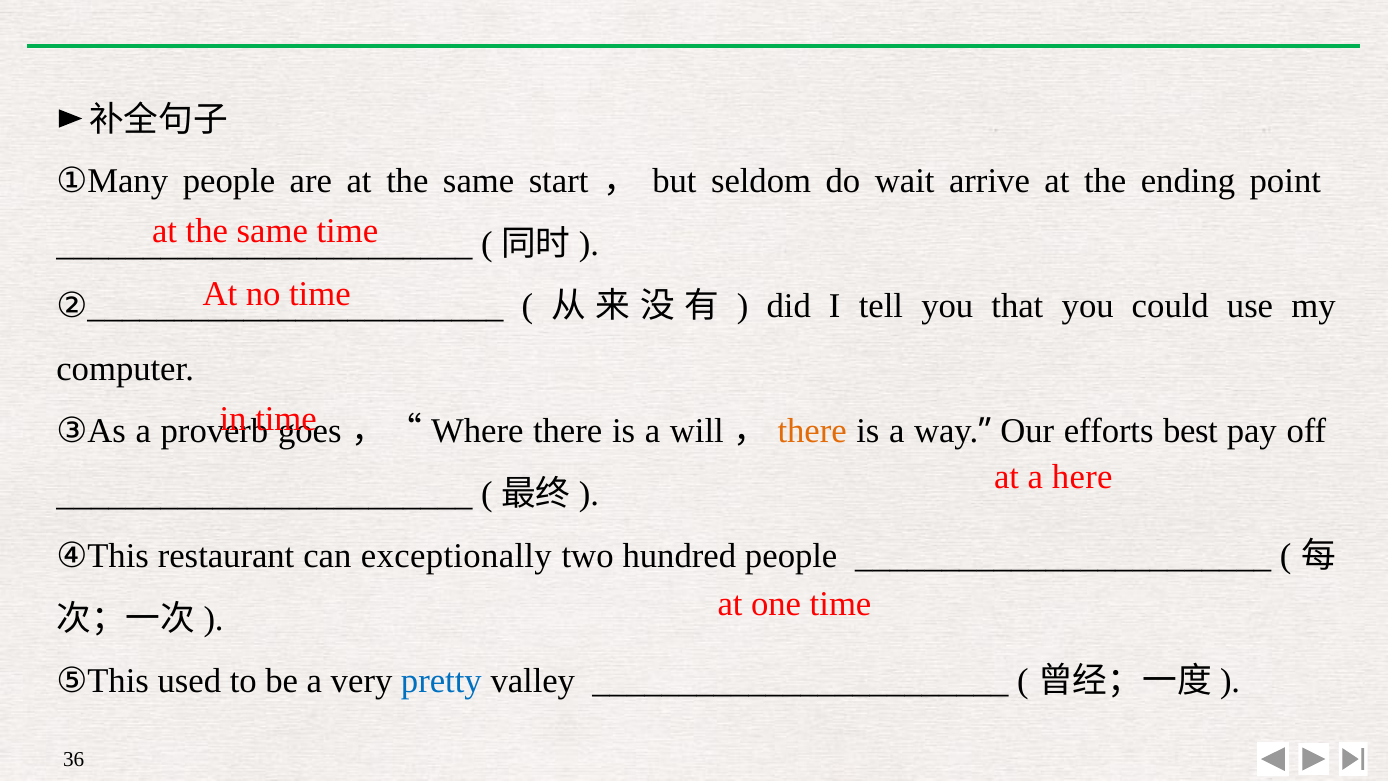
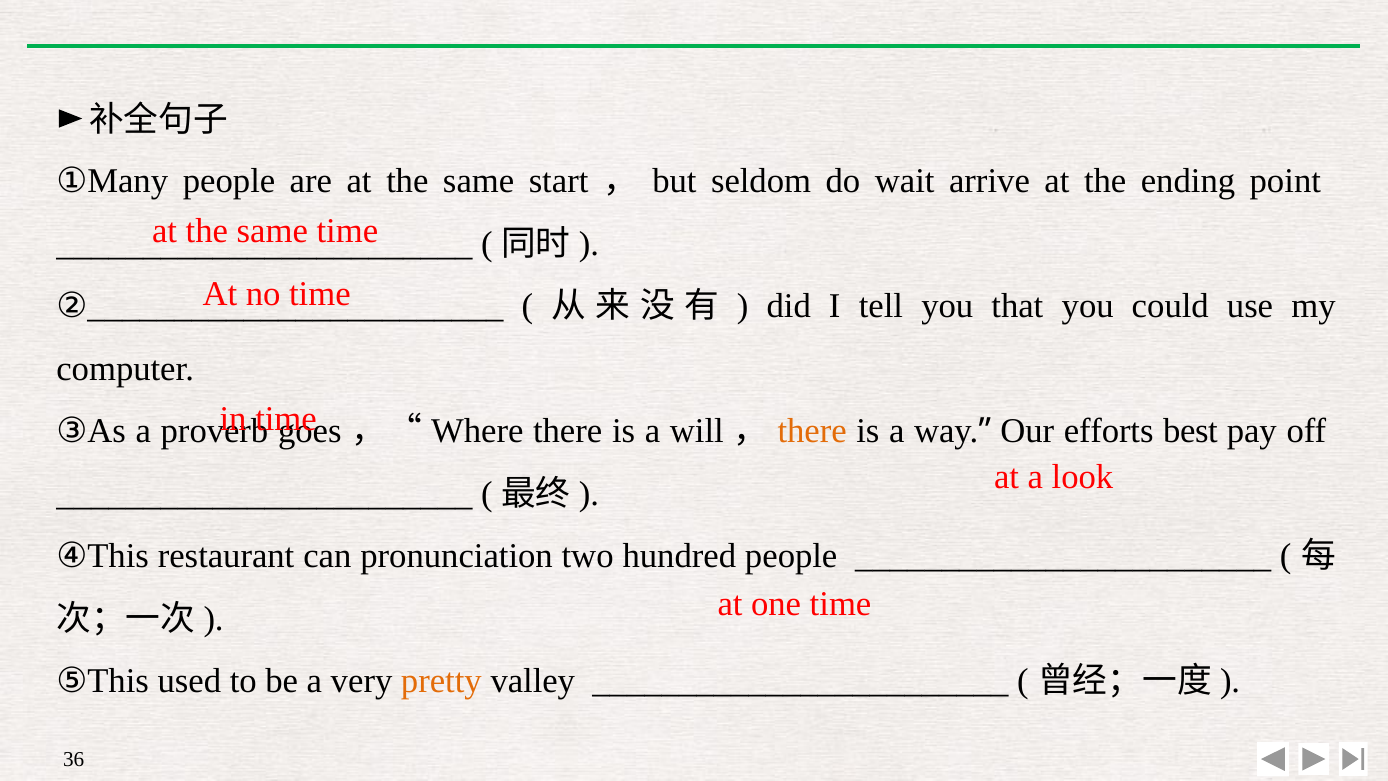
here: here -> look
exceptionally: exceptionally -> pronunciation
pretty colour: blue -> orange
